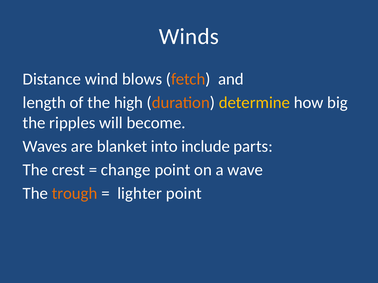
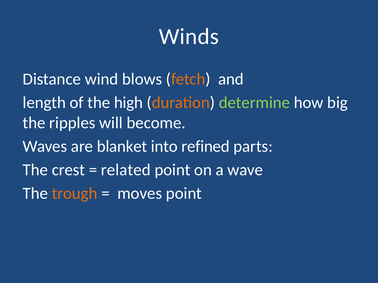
determine colour: yellow -> light green
include: include -> refined
change: change -> related
lighter: lighter -> moves
